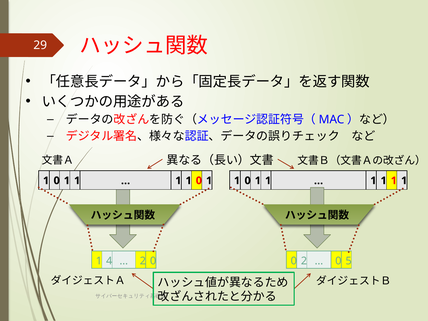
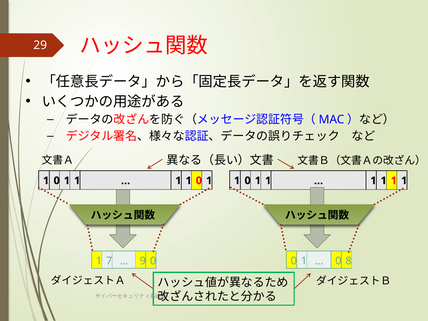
4: 4 -> 7
2 at (143, 261): 2 -> 9
2 at (304, 261): 2 -> 1
5: 5 -> 8
